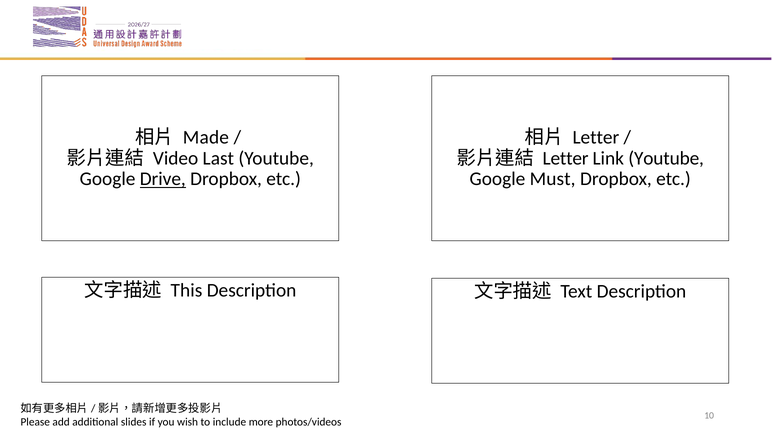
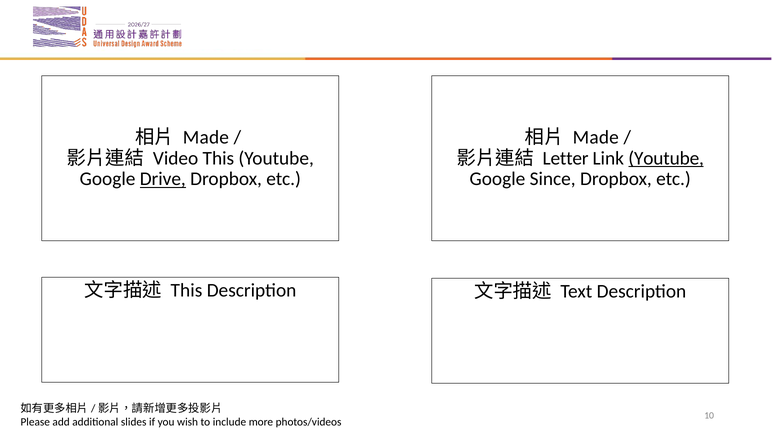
Letter at (596, 137): Letter -> Made
Video Last: Last -> This
Youtube at (666, 158) underline: none -> present
Must: Must -> Since
